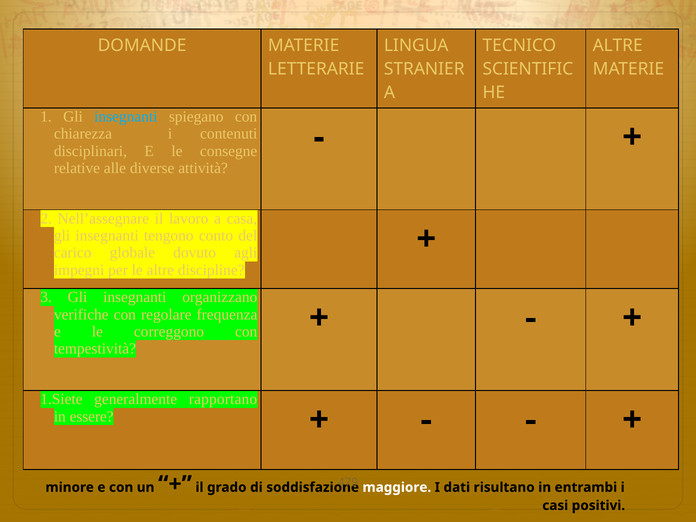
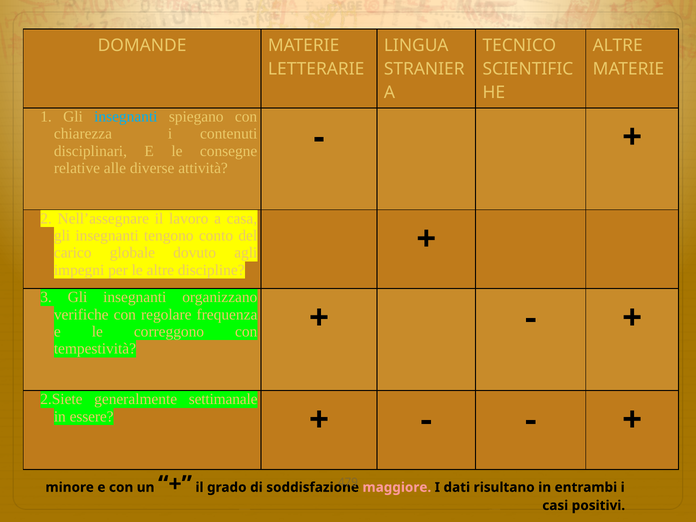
1.Siete: 1.Siete -> 2.Siete
rapportano: rapportano -> settimanale
maggiore colour: white -> pink
